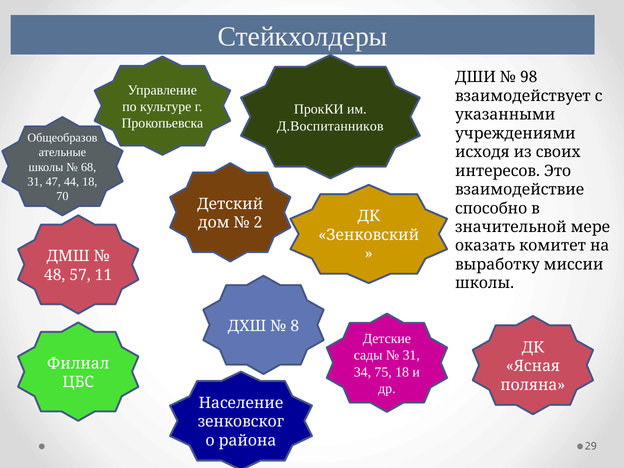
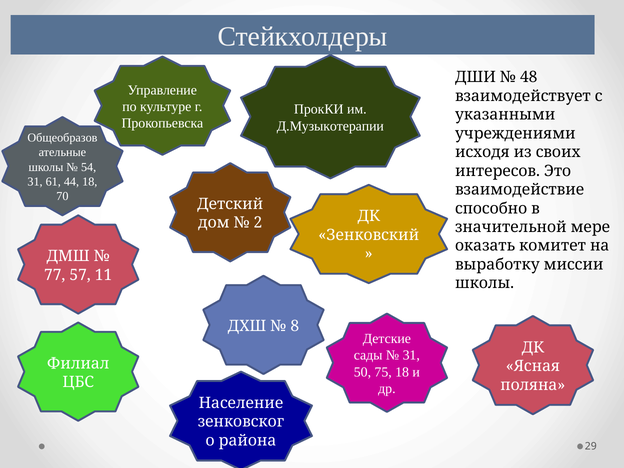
98: 98 -> 48
Д.Воспитанников: Д.Воспитанников -> Д.Музыкотерапии
68: 68 -> 54
47: 47 -> 61
48: 48 -> 77
34: 34 -> 50
